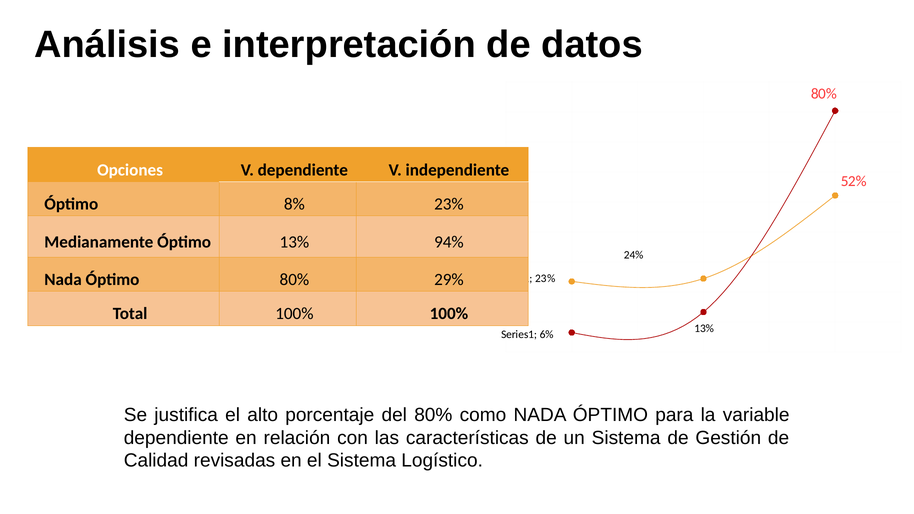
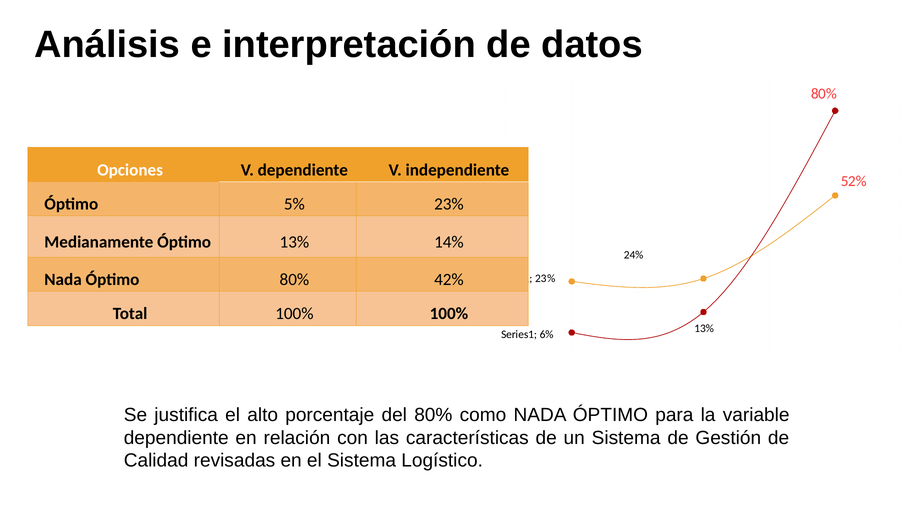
8%: 8% -> 5%
94%: 94% -> 14%
29%: 29% -> 42%
